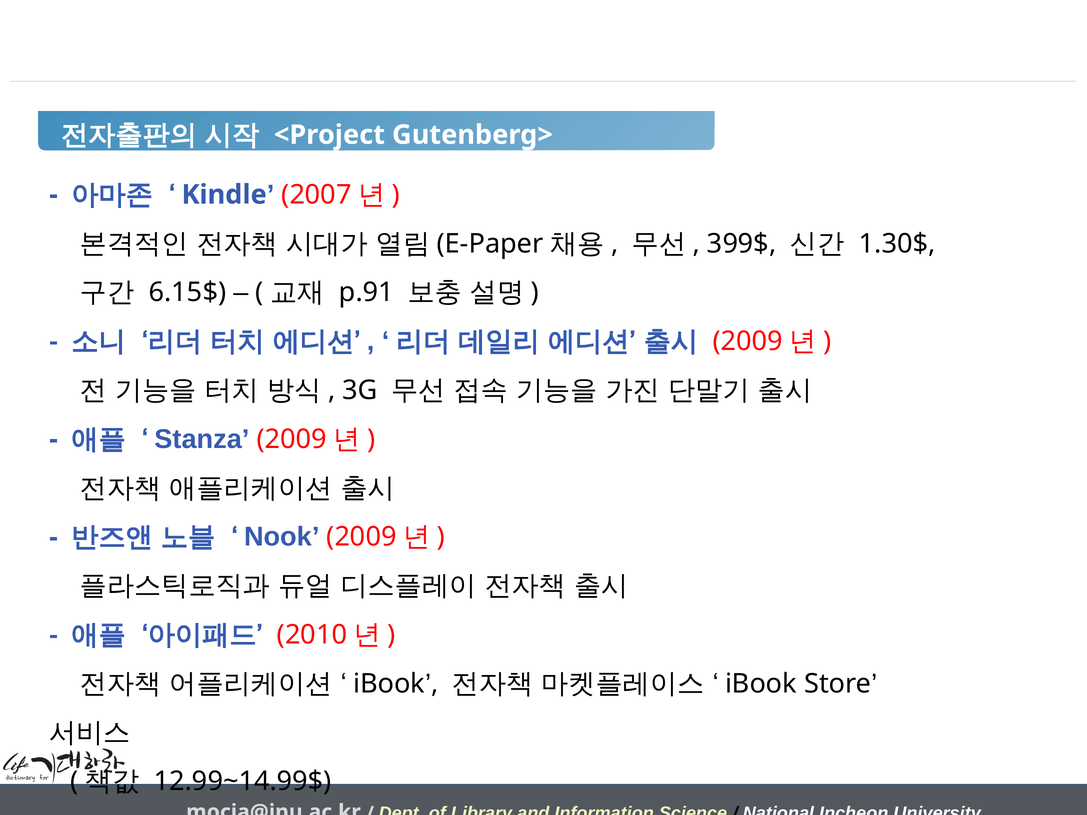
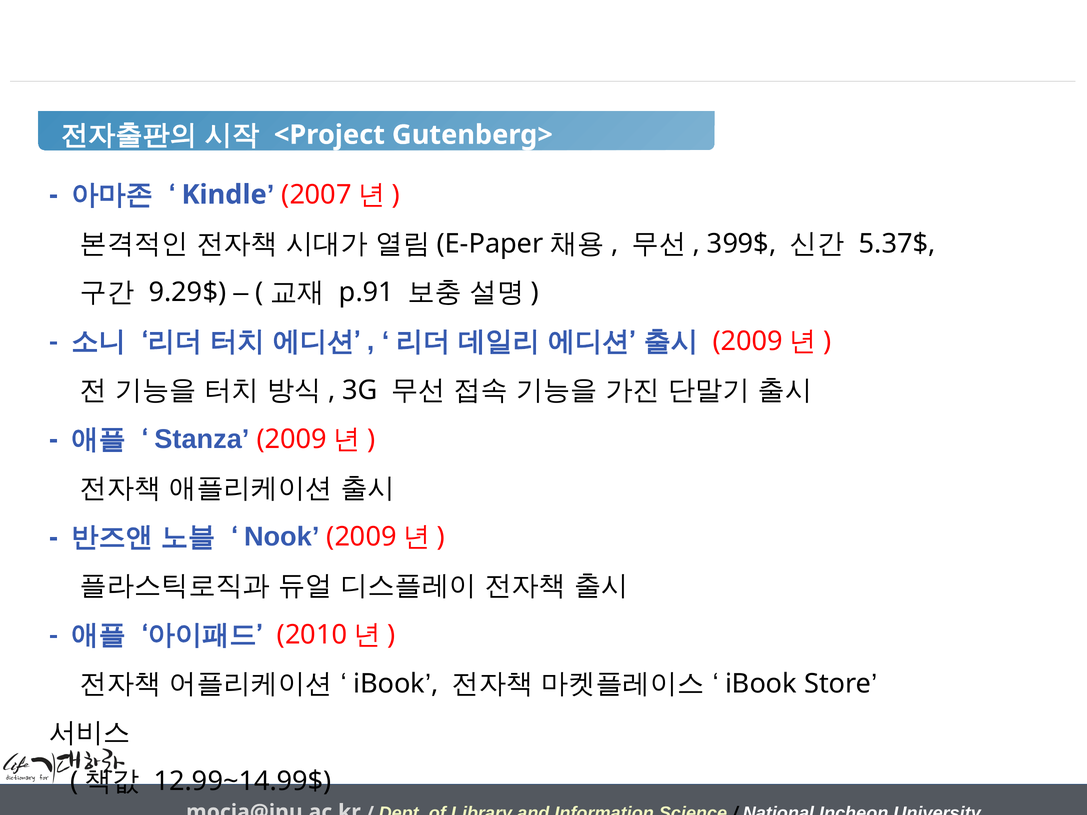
1.30$: 1.30$ -> 5.37$
6.15$: 6.15$ -> 9.29$
